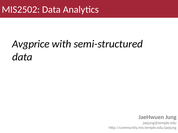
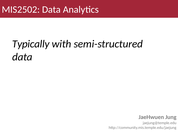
Avgprice: Avgprice -> Typically
